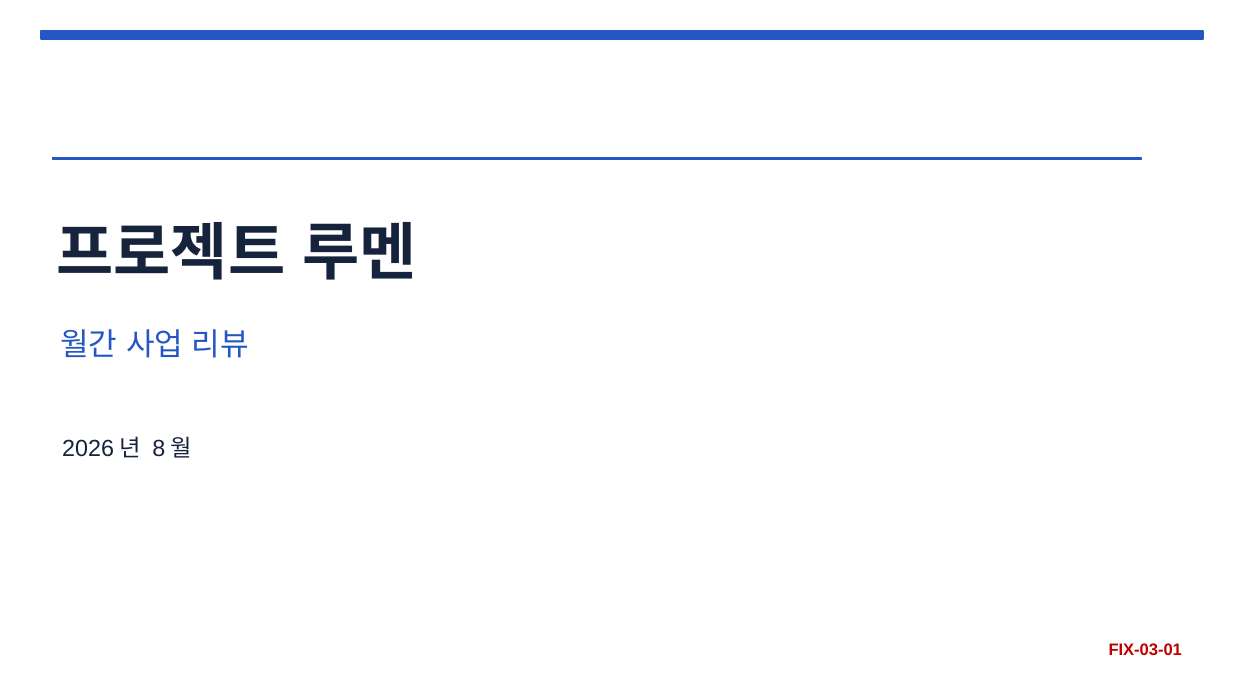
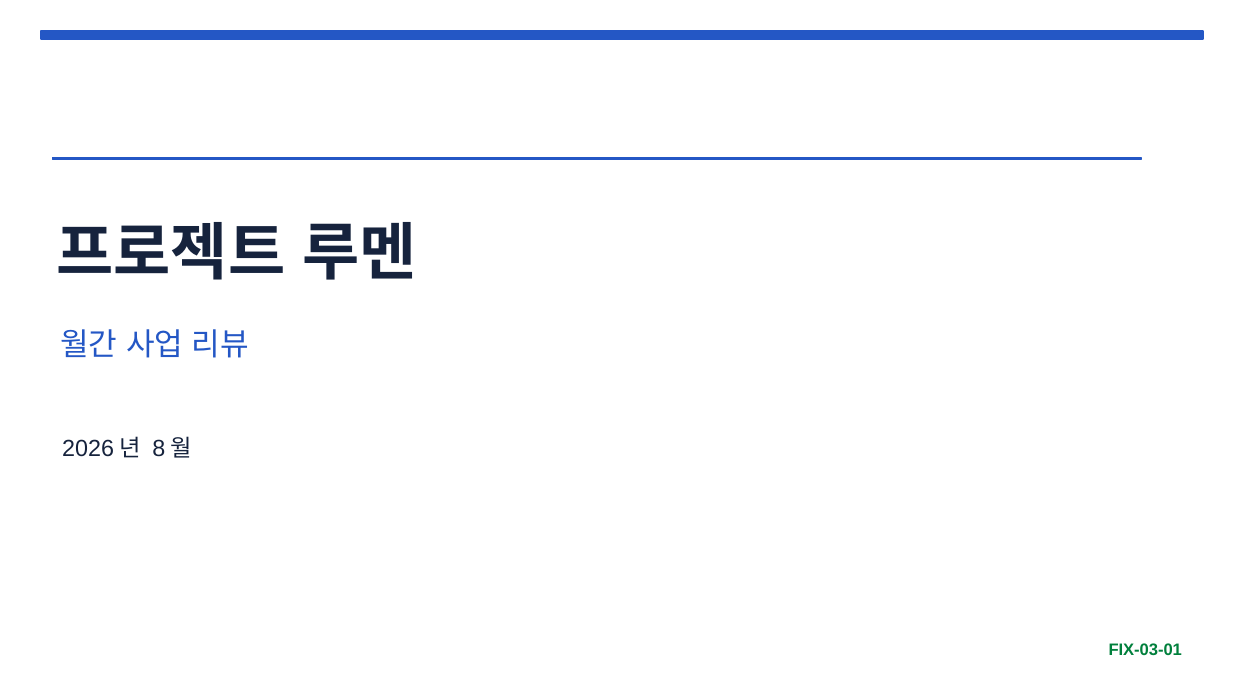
FIX-03-01 colour: red -> green
